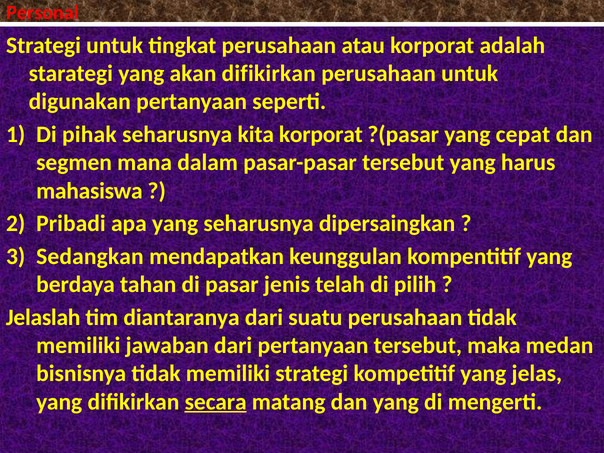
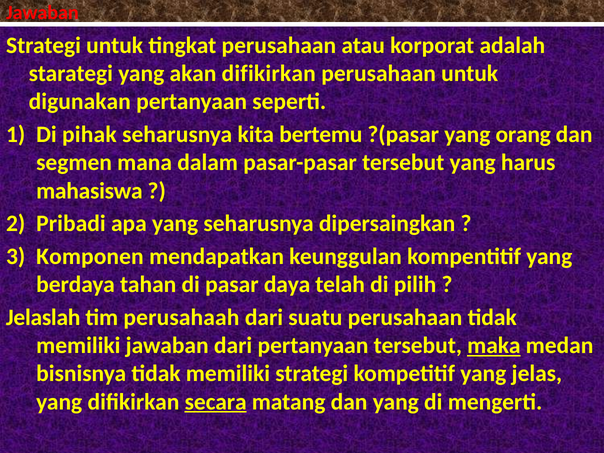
Personal at (42, 12): Personal -> Jawaban
kita korporat: korporat -> bertemu
cepat: cepat -> orang
Sedangkan: Sedangkan -> Komponen
jenis: jenis -> daya
diantaranya: diantaranya -> perusahaah
maka underline: none -> present
